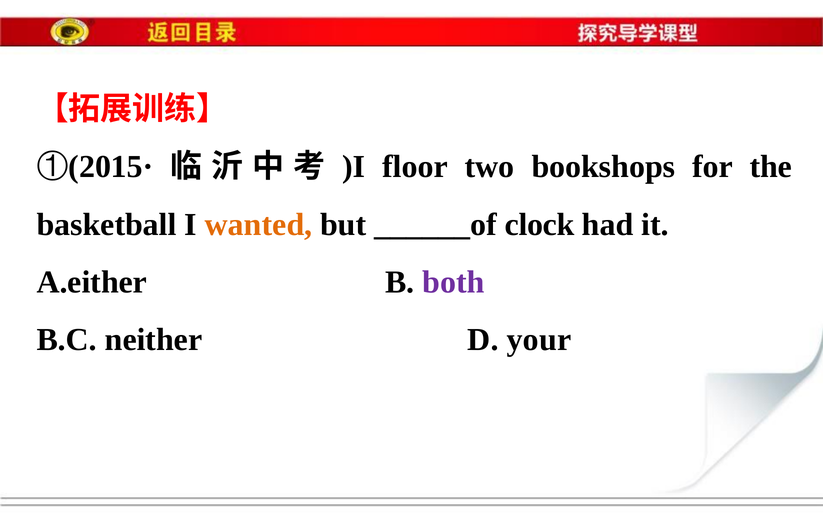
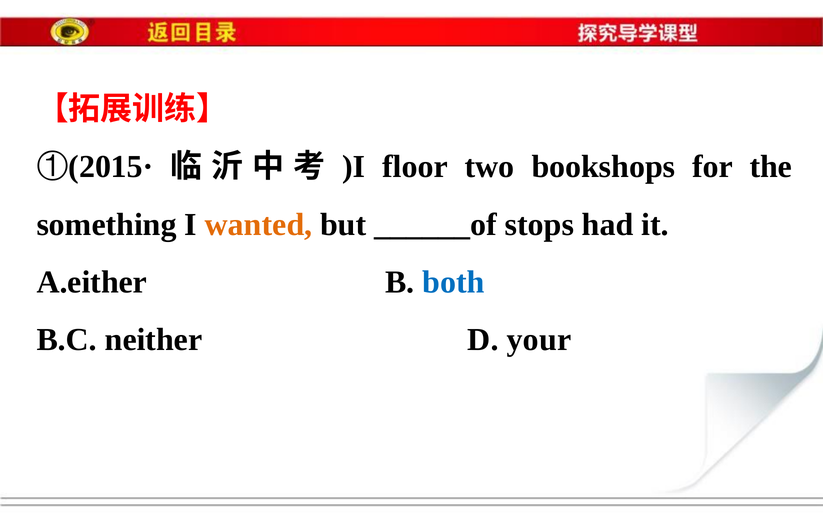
basketball: basketball -> something
clock: clock -> stops
both colour: purple -> blue
